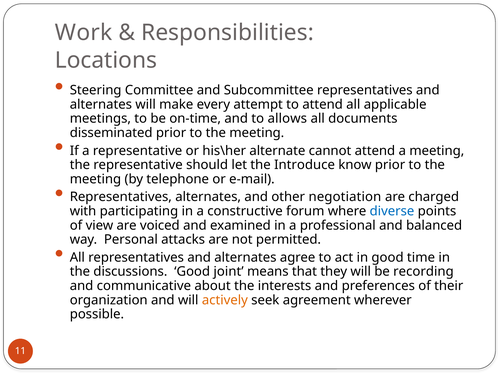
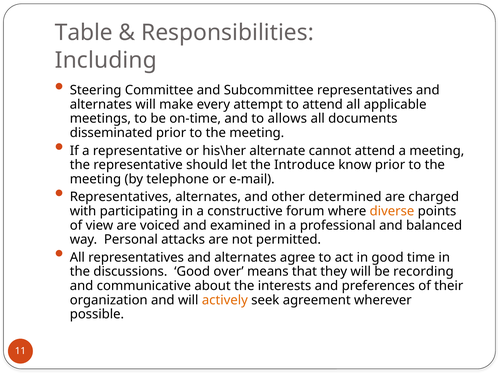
Work: Work -> Table
Locations: Locations -> Including
negotiation: negotiation -> determined
diverse colour: blue -> orange
joint: joint -> over
